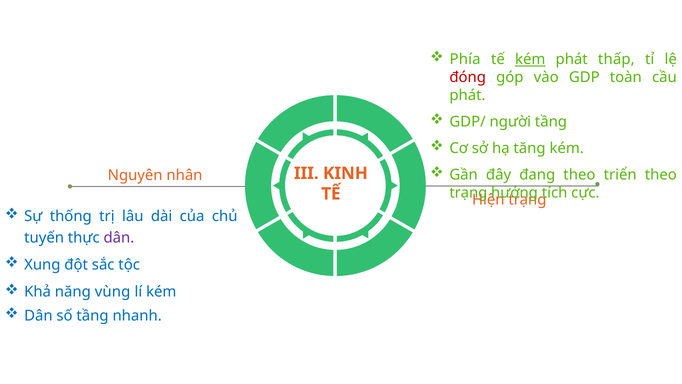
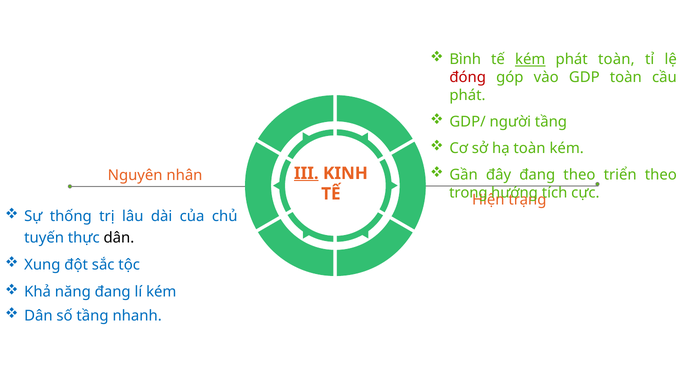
Phía: Phía -> Bình
phát thấp: thấp -> toàn
hạ tăng: tăng -> toàn
III underline: none -> present
trạng at (468, 192): trạng -> trong
dân at (119, 237) colour: purple -> black
năng vùng: vùng -> đang
